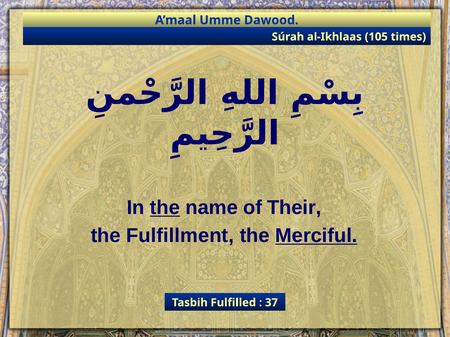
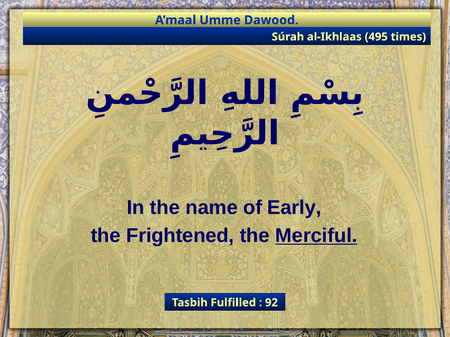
105: 105 -> 495
the at (165, 208) underline: present -> none
Their: Their -> Early
Fulfillment: Fulfillment -> Frightened
37: 37 -> 92
